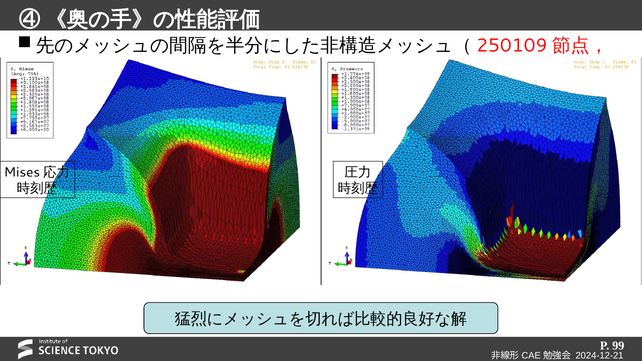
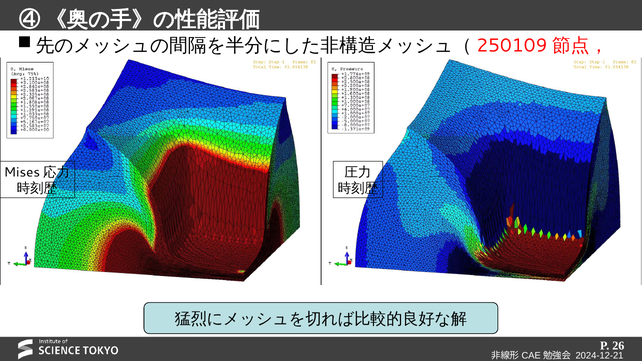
99: 99 -> 26
